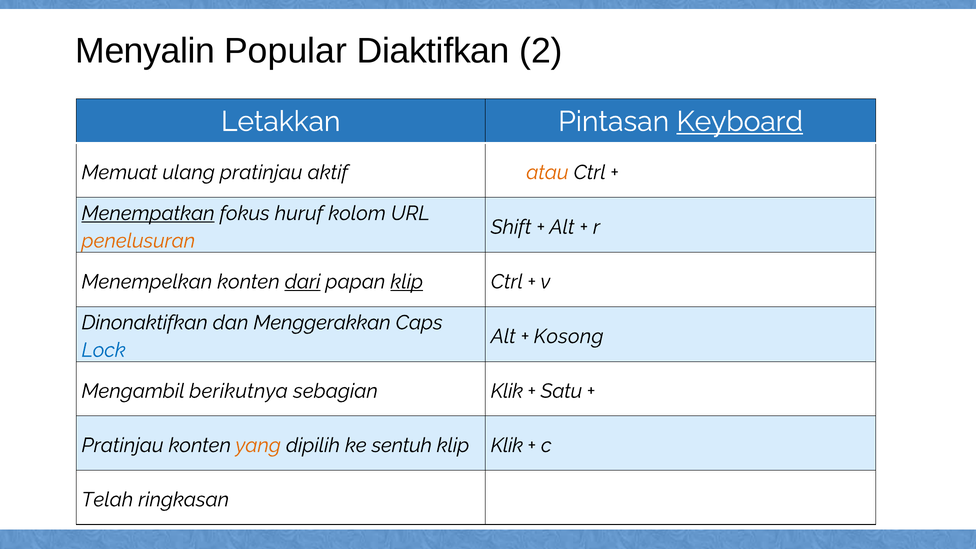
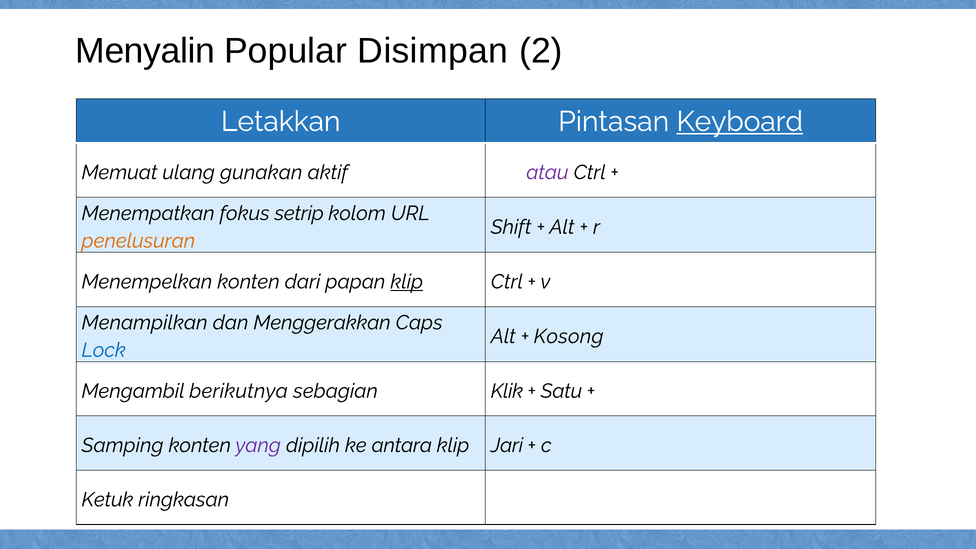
Diaktifkan: Diaktifkan -> Disimpan
ulang pratinjau: pratinjau -> gunakan
atau colour: orange -> purple
Menempatkan underline: present -> none
huruf: huruf -> setrip
dari underline: present -> none
Dinonaktifkan: Dinonaktifkan -> Menampilkan
Pratinjau at (123, 445): Pratinjau -> Samping
yang colour: orange -> purple
sentuh: sentuh -> antara
klip Klik: Klik -> Jari
Telah: Telah -> Ketuk
